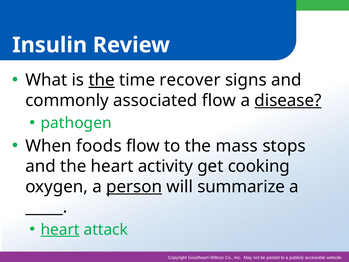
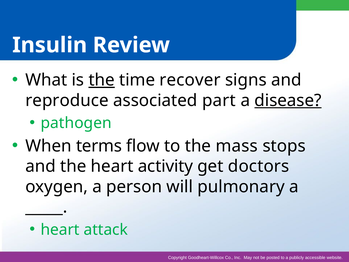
commonly: commonly -> reproduce
associated flow: flow -> part
foods: foods -> terms
cooking: cooking -> doctors
person underline: present -> none
summarize: summarize -> pulmonary
heart at (60, 229) underline: present -> none
